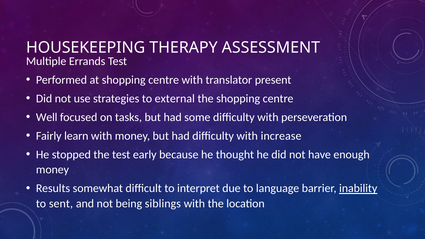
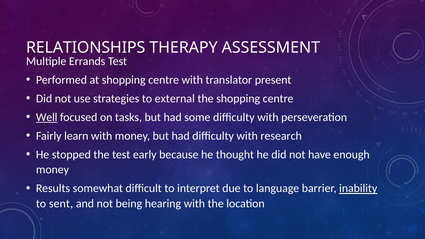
HOUSEKEEPING: HOUSEKEEPING -> RELATIONSHIPS
Well underline: none -> present
increase: increase -> research
siblings: siblings -> hearing
